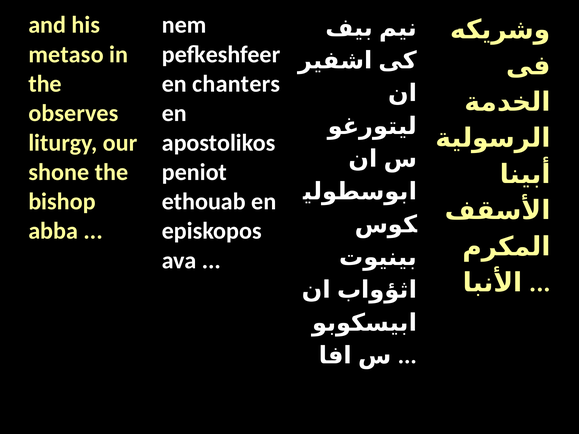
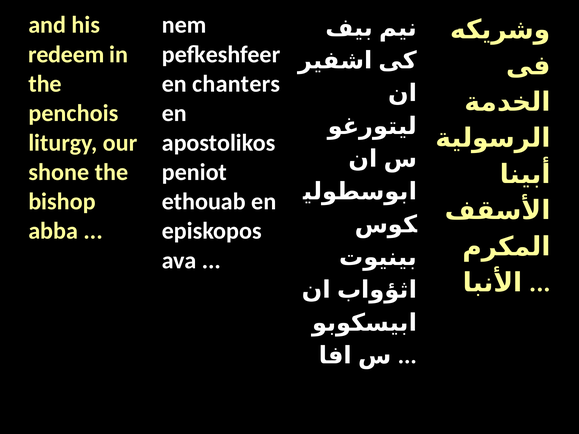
metaso: metaso -> redeem
observes: observes -> penchois
